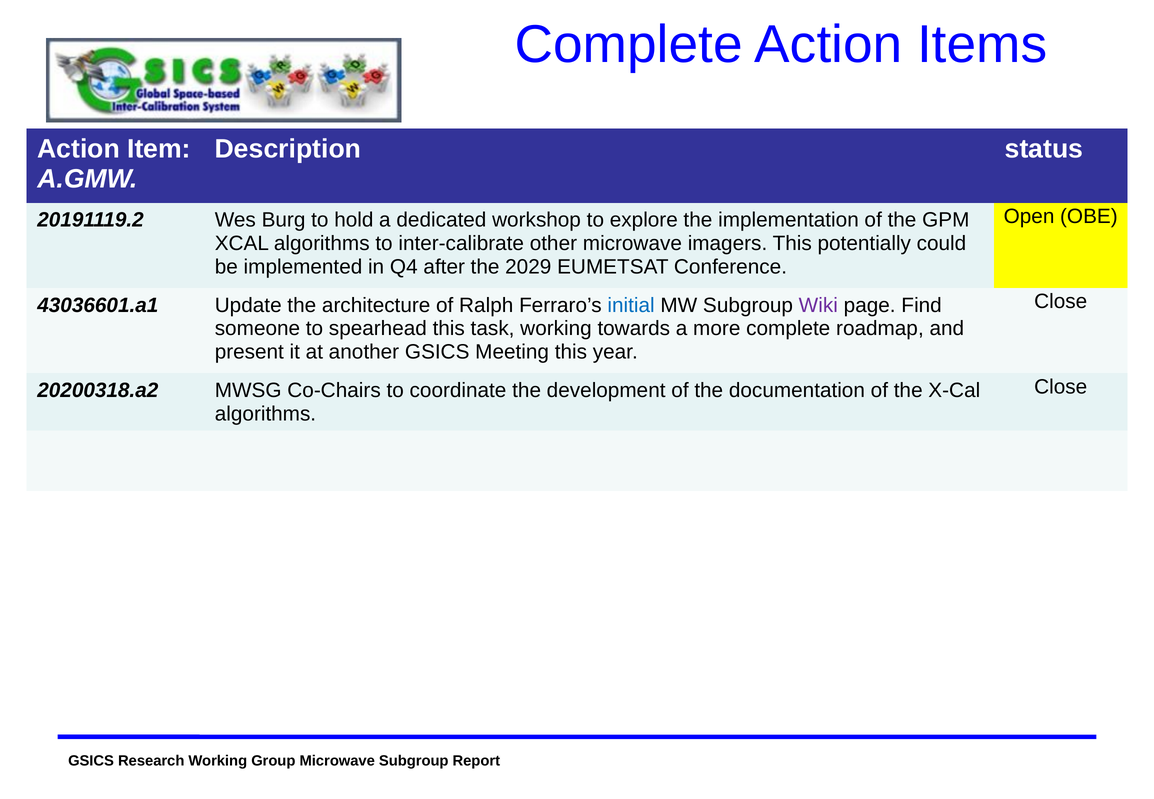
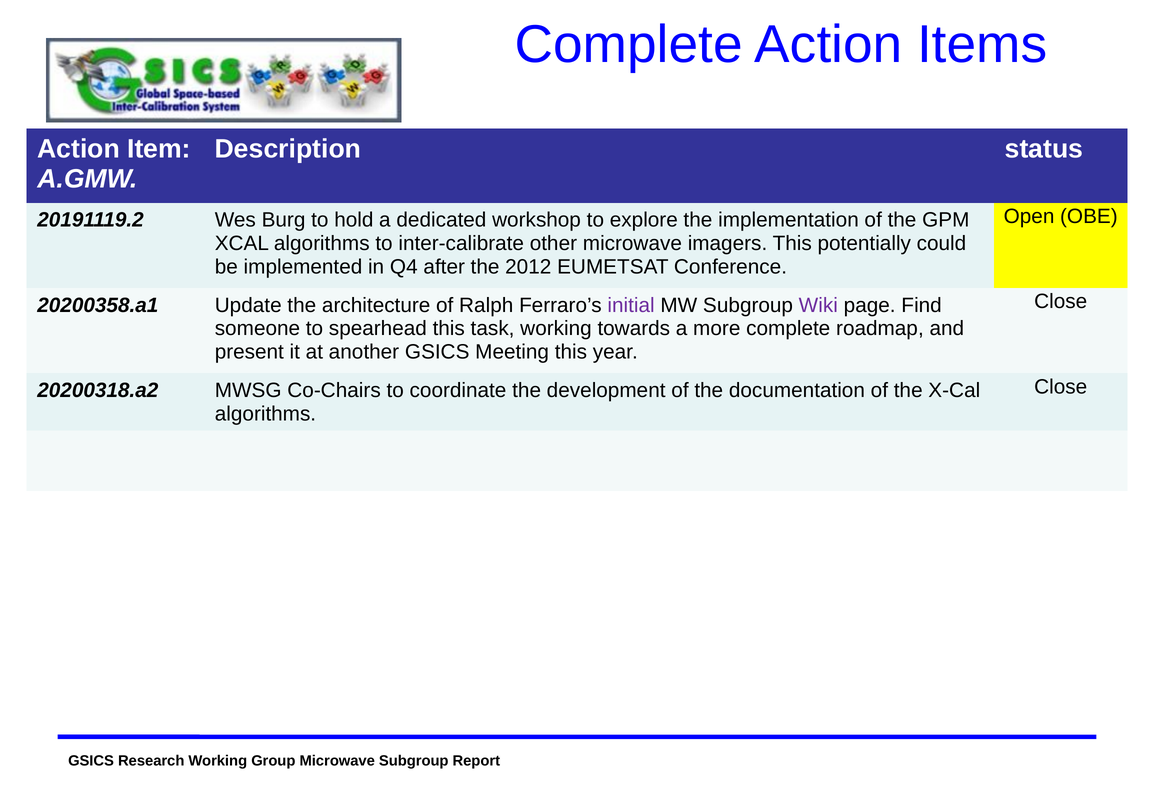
2029: 2029 -> 2012
43036601.a1: 43036601.a1 -> 20200358.a1
initial colour: blue -> purple
